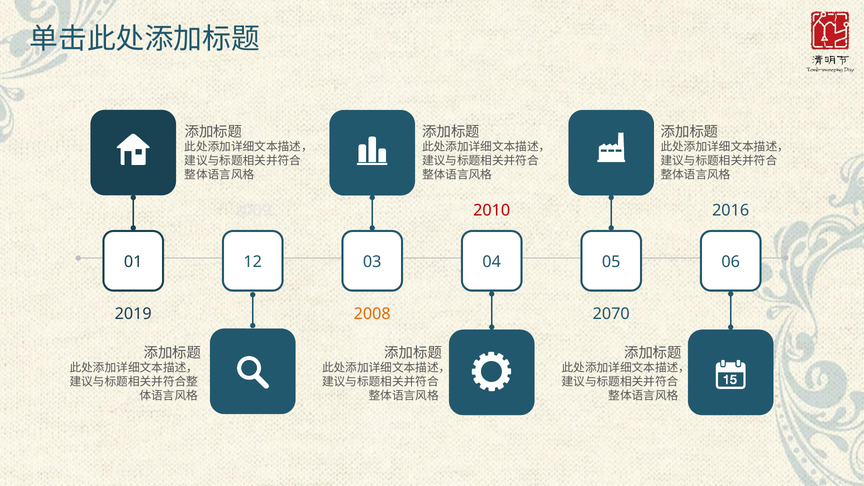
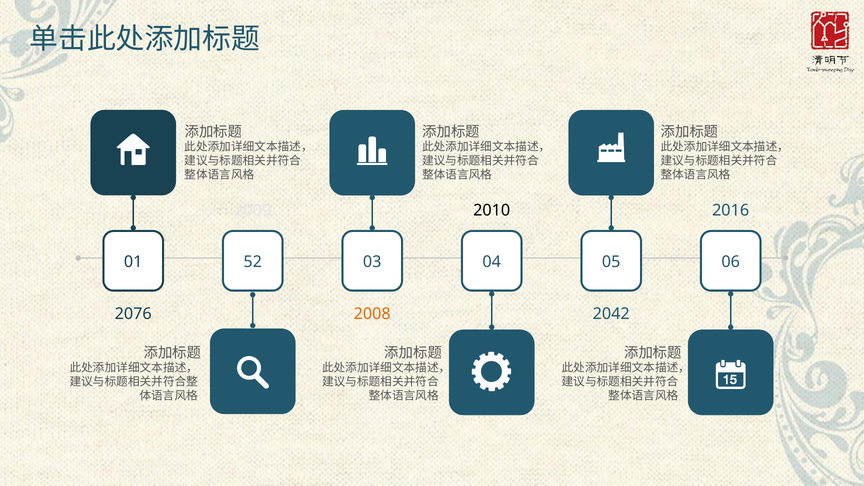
2010 colour: red -> black
12: 12 -> 52
2019: 2019 -> 2076
2070: 2070 -> 2042
